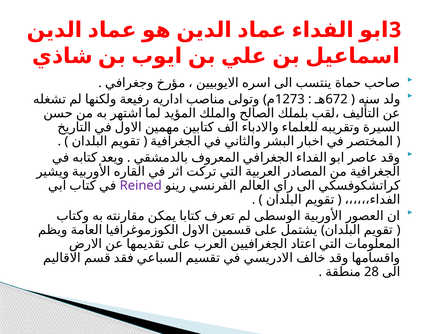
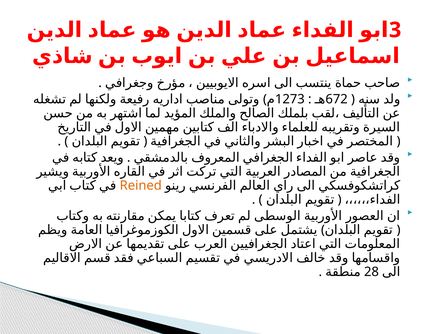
Reined colour: purple -> orange
